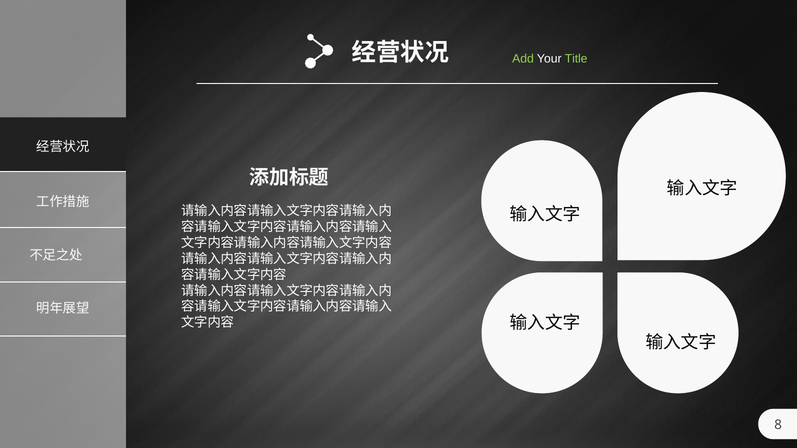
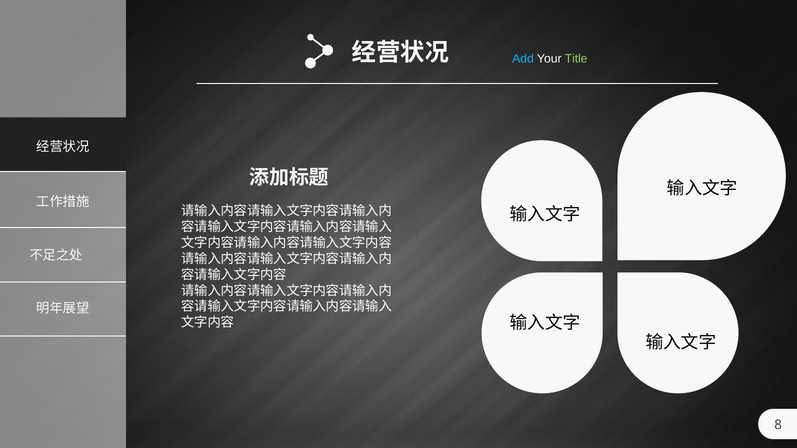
Add colour: light green -> light blue
